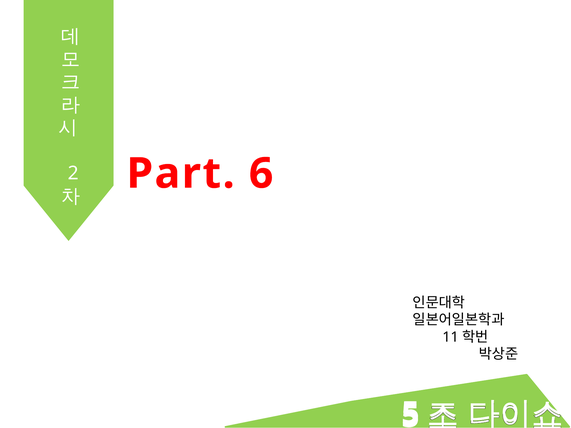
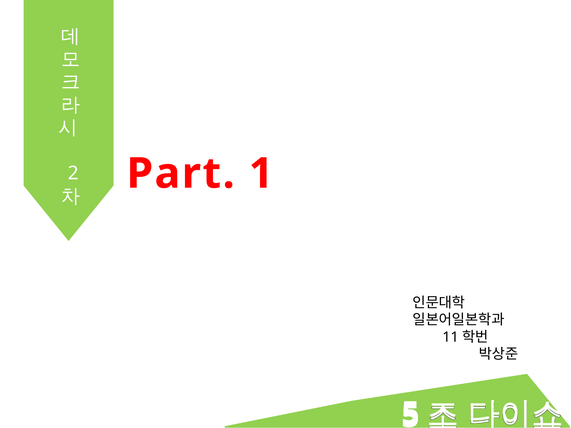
6: 6 -> 1
